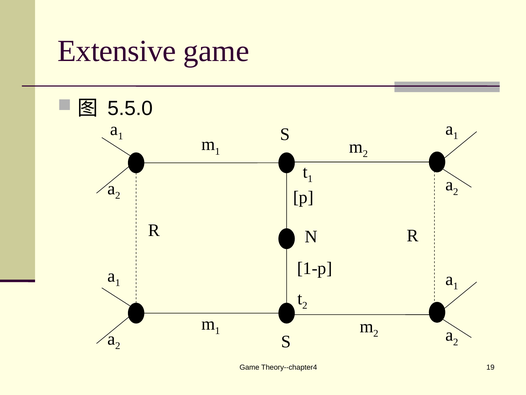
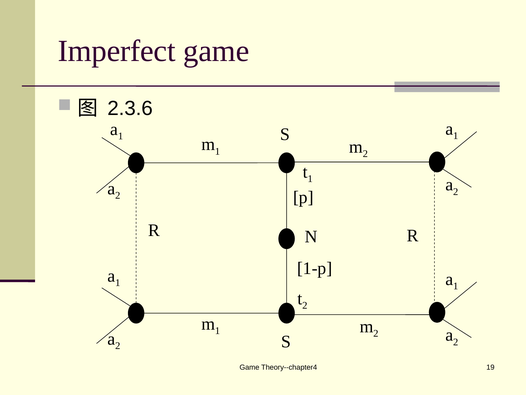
Extensive: Extensive -> Imperfect
5.5.0: 5.5.0 -> 2.3.6
